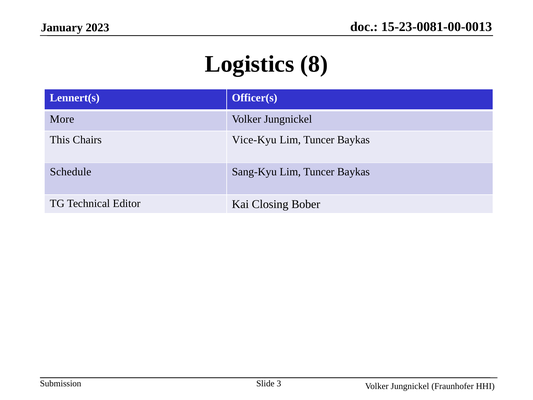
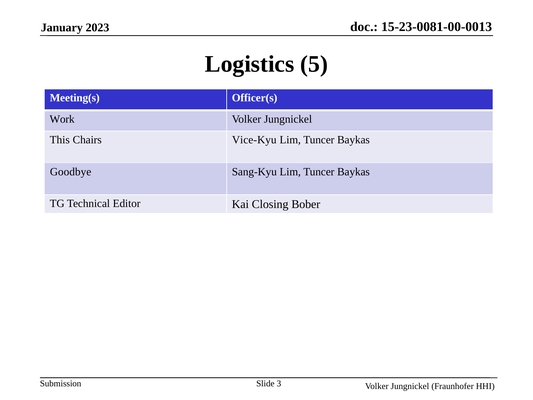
8: 8 -> 5
Lennert(s: Lennert(s -> Meeting(s
More: More -> Work
Schedule: Schedule -> Goodbye
